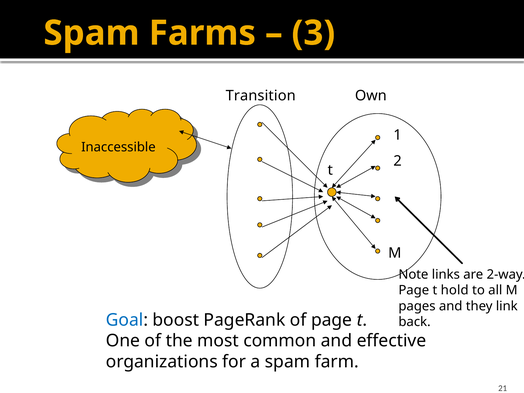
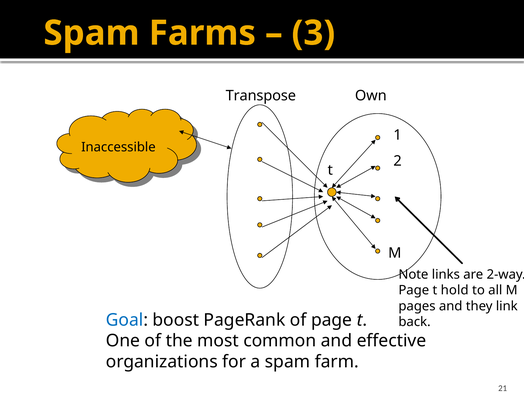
Transition: Transition -> Transpose
